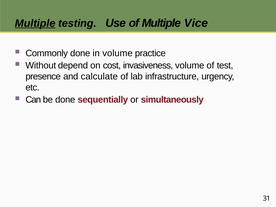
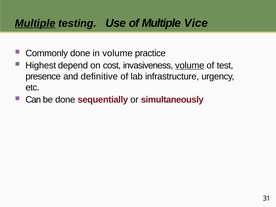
Without: Without -> Highest
volume at (190, 65) underline: none -> present
calculate: calculate -> definitive
